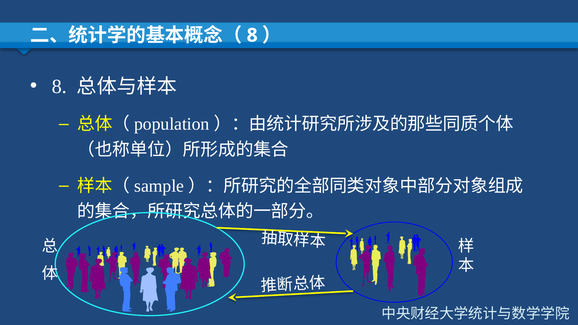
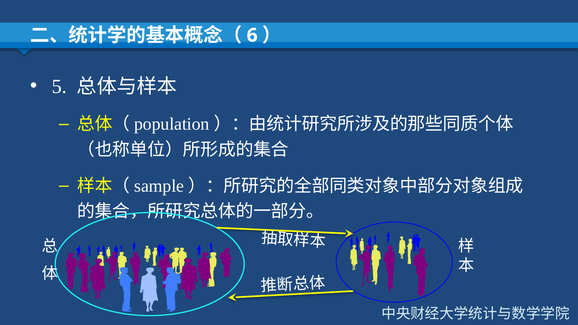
8 at (252, 35): 8 -> 6
8 at (59, 87): 8 -> 5
